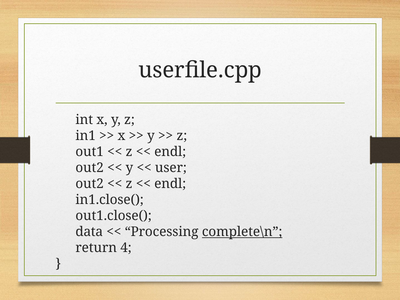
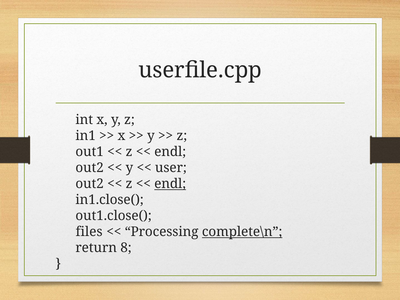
endl at (170, 184) underline: none -> present
data: data -> files
4: 4 -> 8
